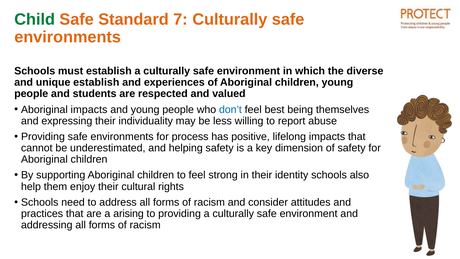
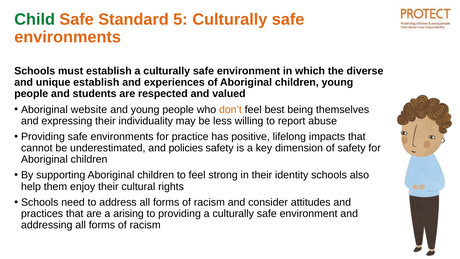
7: 7 -> 5
Aboriginal impacts: impacts -> website
don’t colour: blue -> orange
process: process -> practice
helping: helping -> policies
